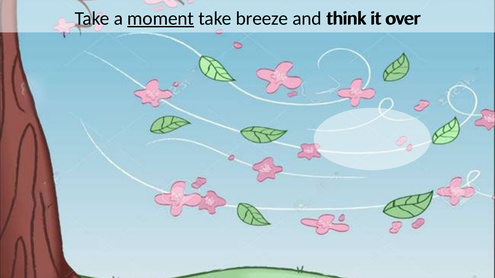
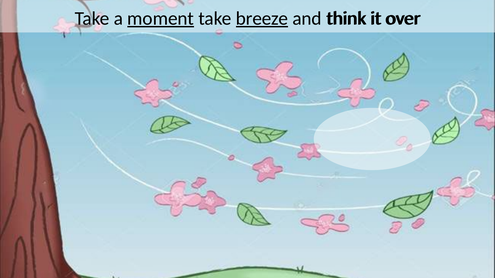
breeze underline: none -> present
